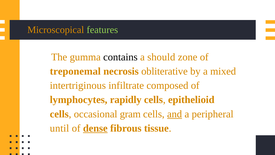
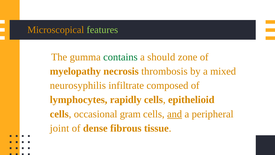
contains colour: black -> green
treponemal: treponemal -> myelopathy
obliterative: obliterative -> thrombosis
intertriginous: intertriginous -> neurosyphilis
until: until -> joint
dense underline: present -> none
